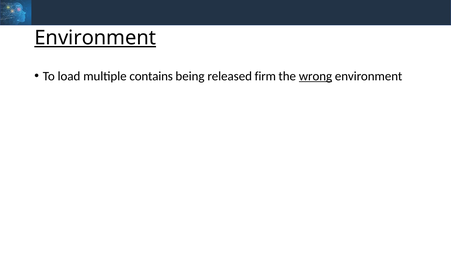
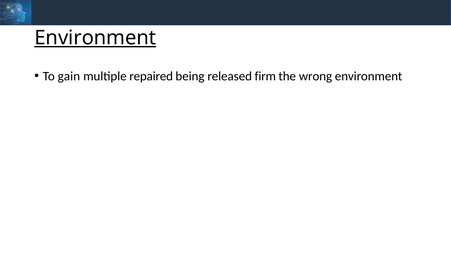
load: load -> gain
contains: contains -> repaired
wrong underline: present -> none
